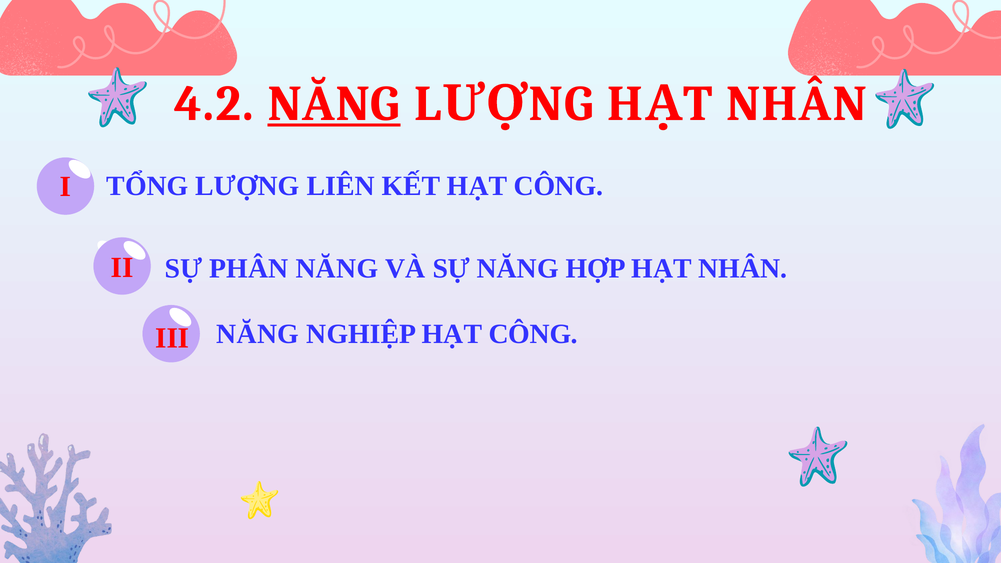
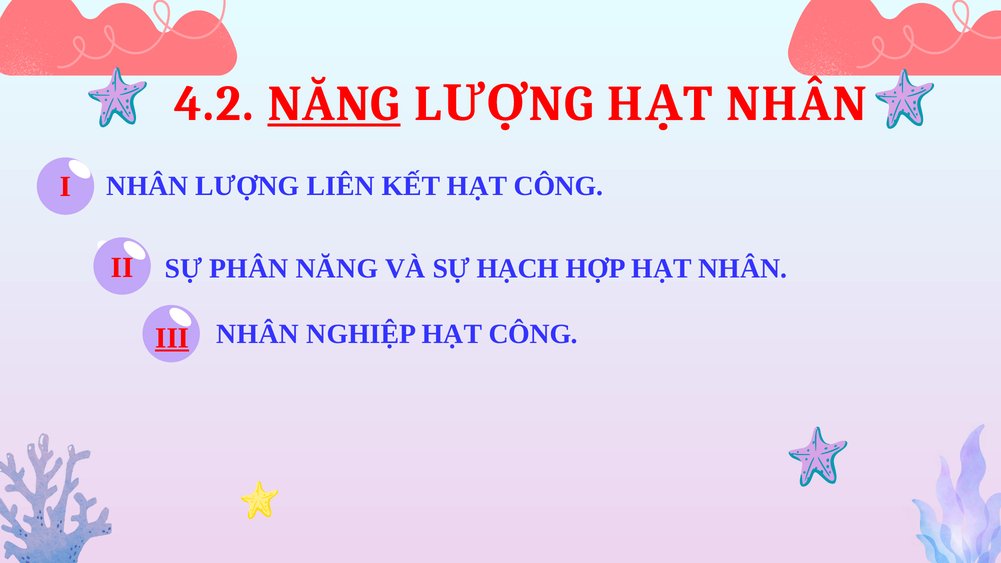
TỔNG at (147, 186): TỔNG -> NHÂN
SỰ NĂNG: NĂNG -> HẠCH
NĂNG at (258, 334): NĂNG -> NHÂN
III underline: none -> present
